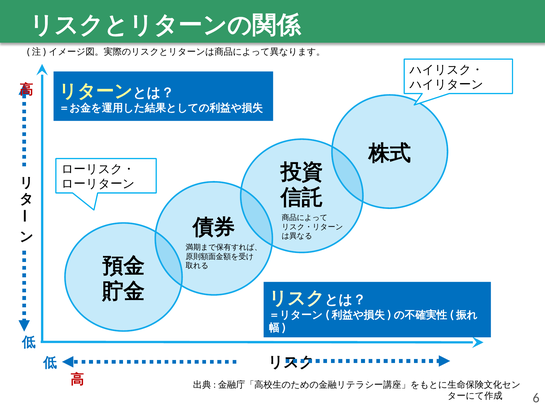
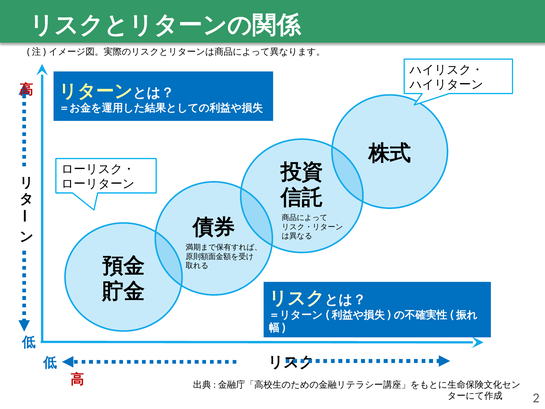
6: 6 -> 2
